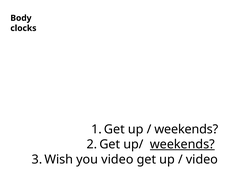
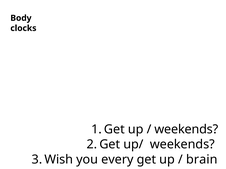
weekends at (182, 145) underline: present -> none
you video: video -> every
video at (202, 160): video -> brain
